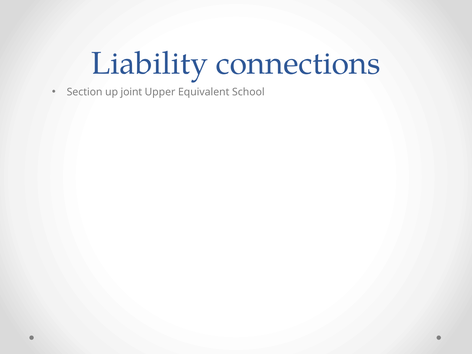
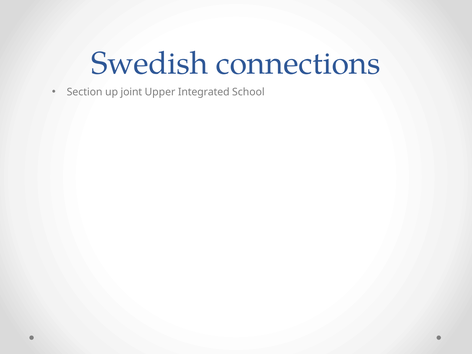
Liability: Liability -> Swedish
Equivalent: Equivalent -> Integrated
